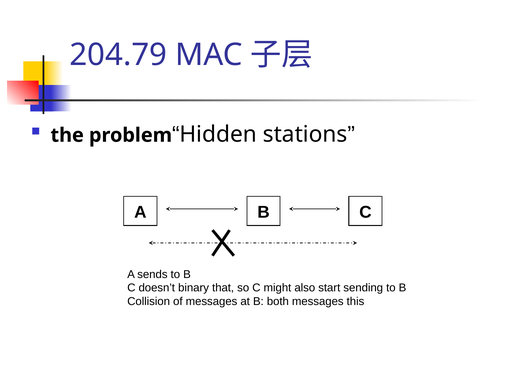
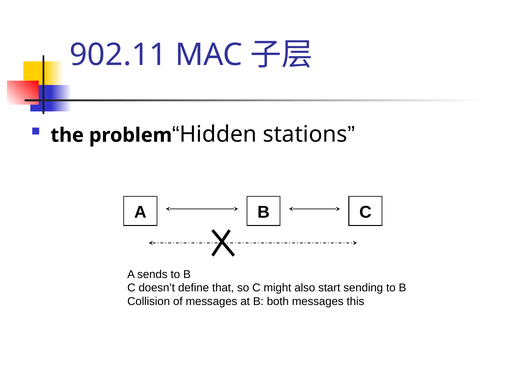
204.79: 204.79 -> 902.11
binary: binary -> define
